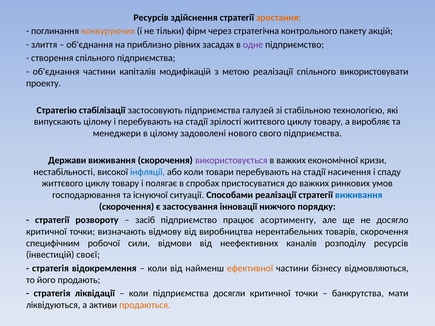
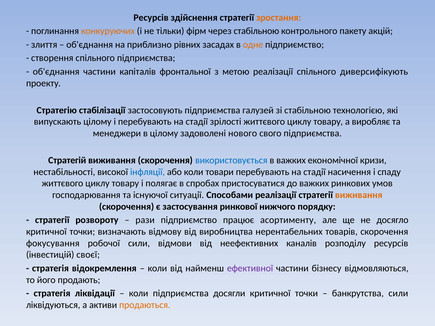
через стратегічна: стратегічна -> стабільною
одне colour: purple -> orange
модифікацій: модифікацій -> фронтальної
використовувати: використовувати -> диверсифікують
Держави: Держави -> Стратегій
використовується colour: purple -> blue
виживання at (359, 195) colour: blue -> orange
інновації: інновації -> ринкової
засіб: засіб -> рази
специфічним: специфічним -> фокусування
ефективної colour: orange -> purple
банкрутства мати: мати -> сили
